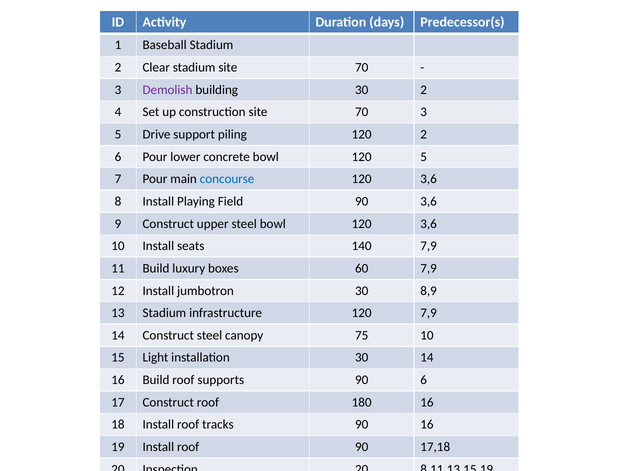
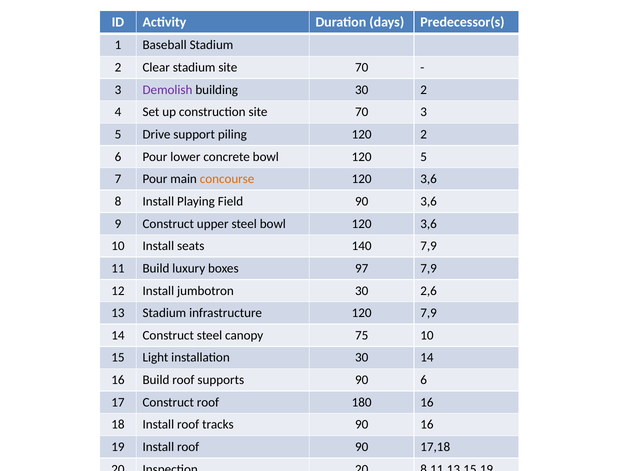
concourse colour: blue -> orange
60: 60 -> 97
8,9: 8,9 -> 2,6
